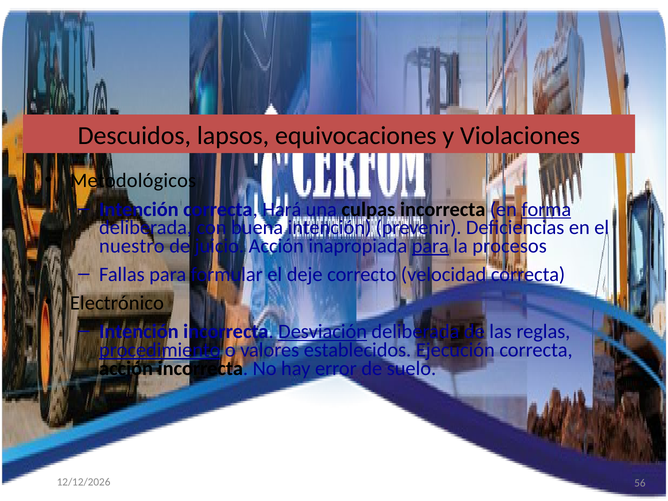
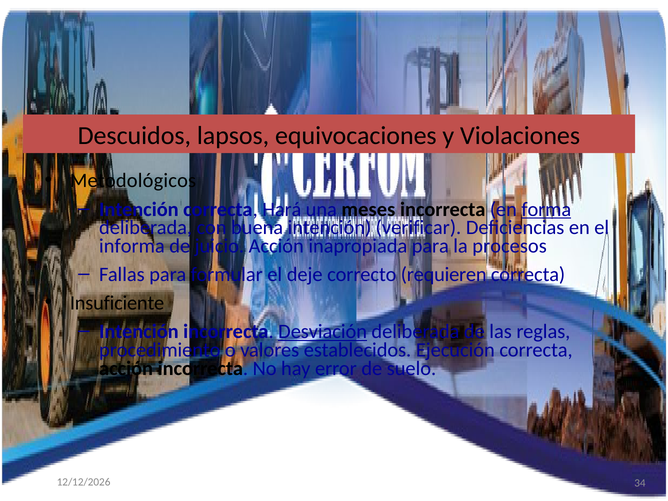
culpas: culpas -> meses
prevenir: prevenir -> verificar
nuestro: nuestro -> informa
para at (430, 246) underline: present -> none
velocidad: velocidad -> requieren
Electrónico: Electrónico -> Insuficiente
procedimiento underline: present -> none
56: 56 -> 34
